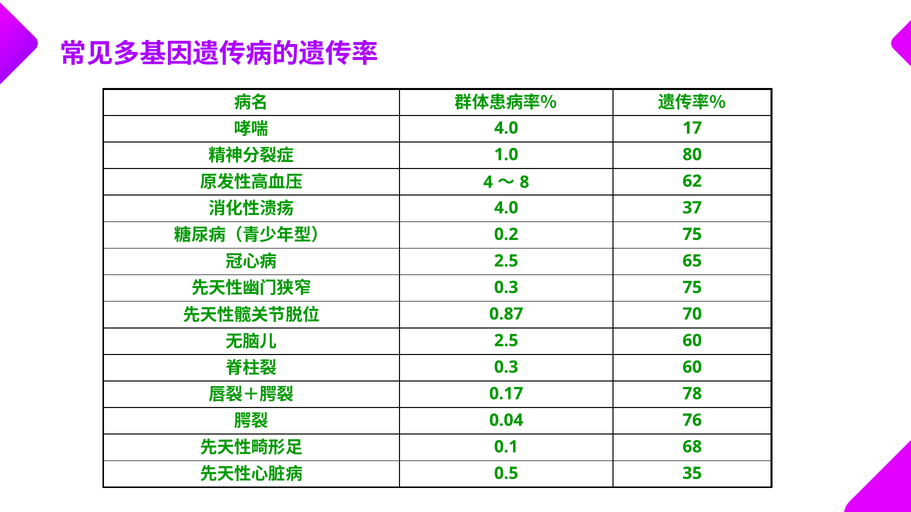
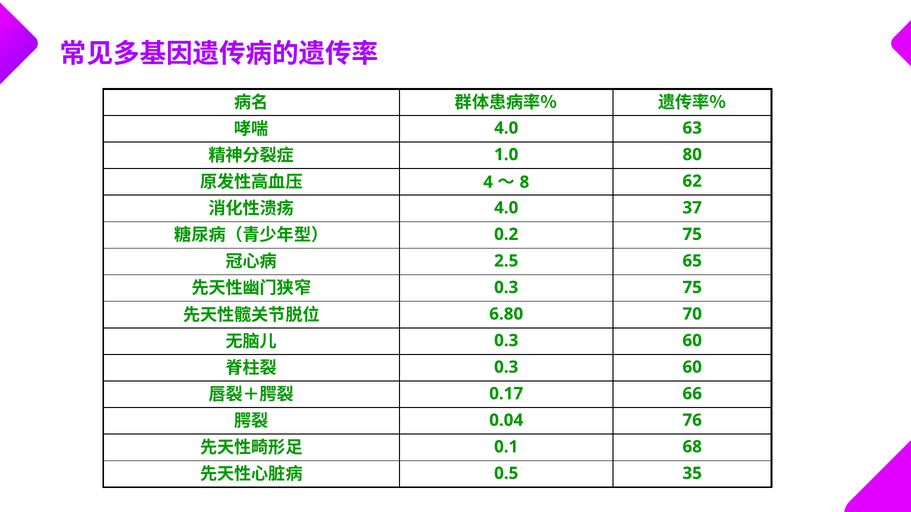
17: 17 -> 63
0.87: 0.87 -> 6.80
2.5 at (506, 341): 2.5 -> 0.3
78: 78 -> 66
